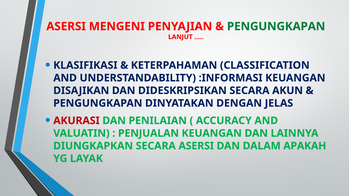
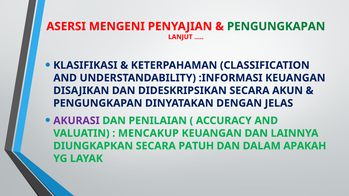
AKURASI colour: red -> purple
PENJUALAN: PENJUALAN -> MENCAKUP
SECARA ASERSI: ASERSI -> PATUH
